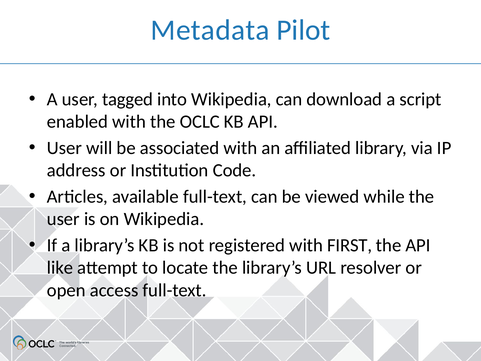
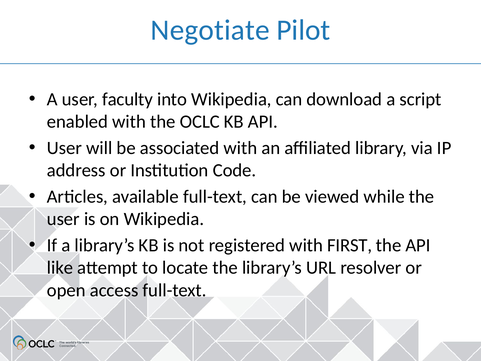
Metadata: Metadata -> Negotiate
tagged: tagged -> faculty
